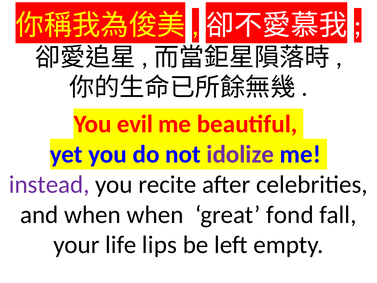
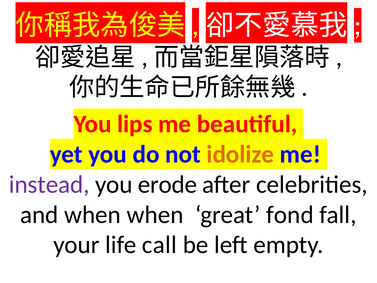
evil: evil -> lips
idolize colour: purple -> orange
recite: recite -> erode
lips: lips -> call
